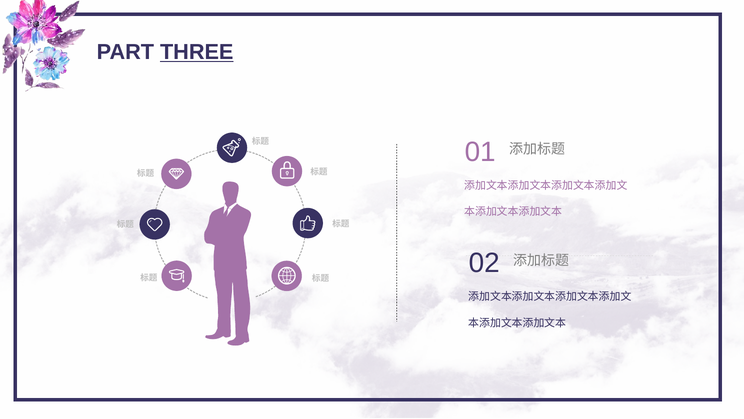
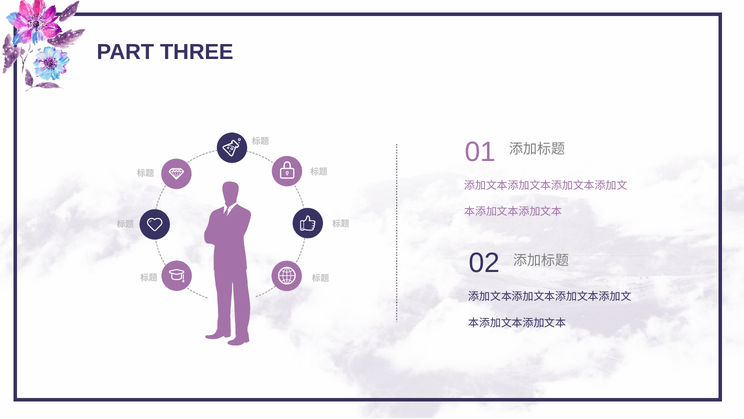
THREE underline: present -> none
